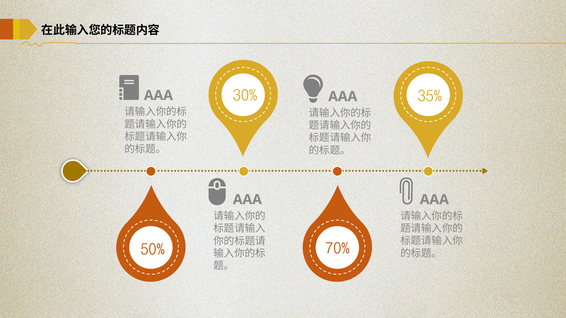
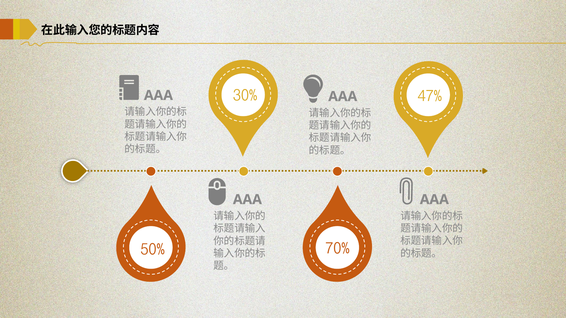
35%: 35% -> 47%
